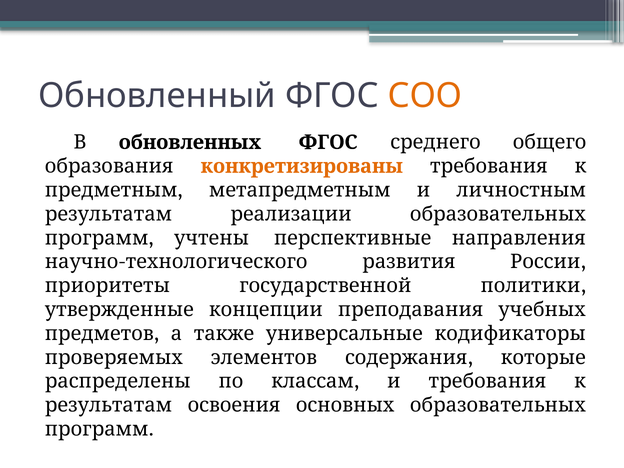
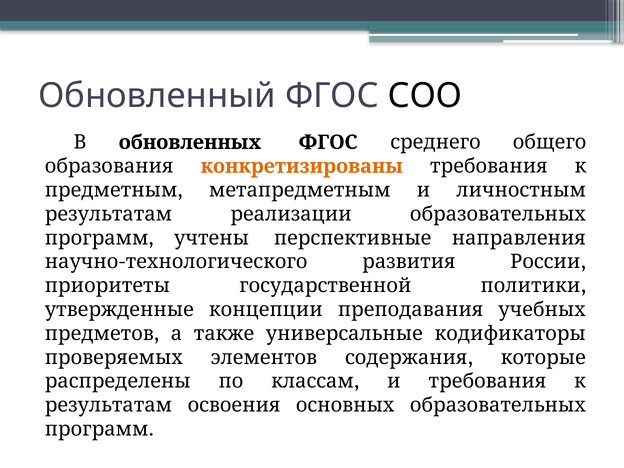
СОО colour: orange -> black
